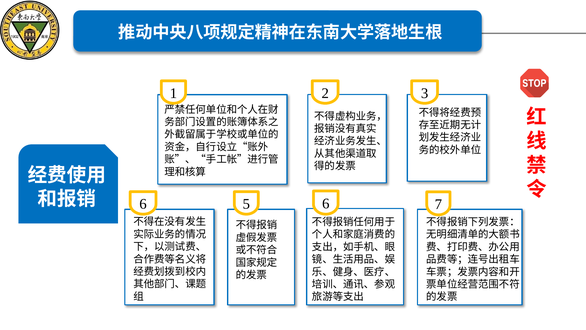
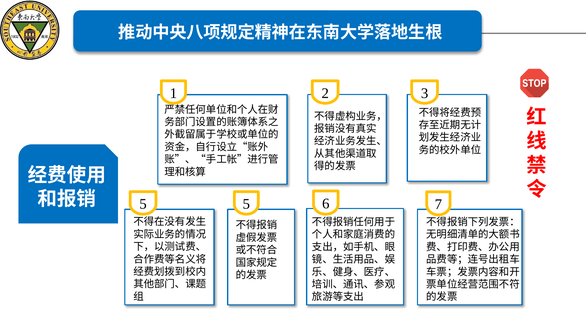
6 at (143, 204): 6 -> 5
